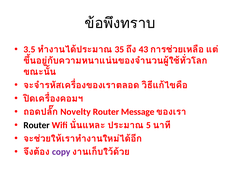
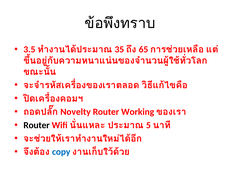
43: 43 -> 65
Message: Message -> Working
copy colour: purple -> blue
